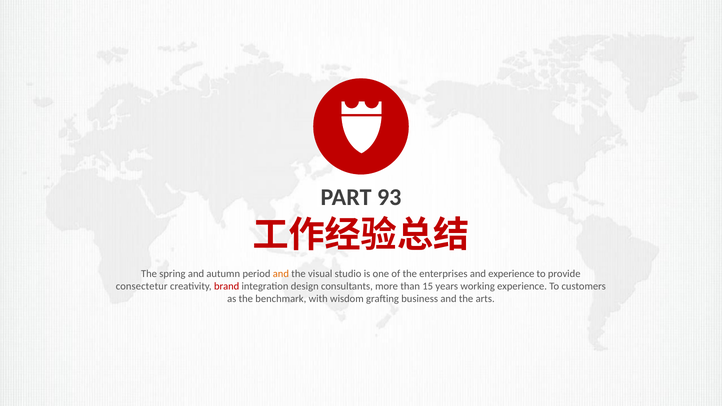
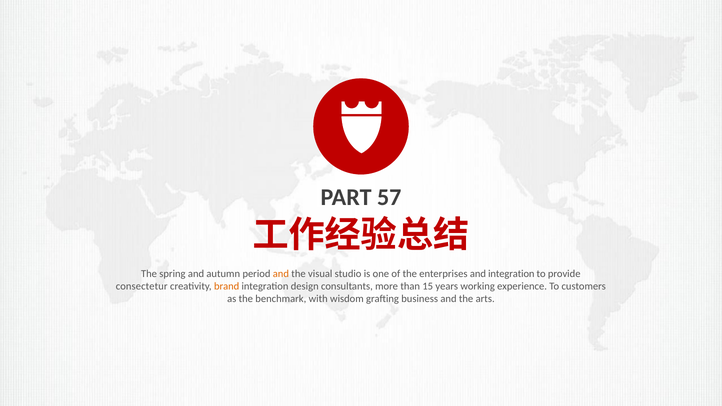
93: 93 -> 57
and experience: experience -> integration
brand colour: red -> orange
